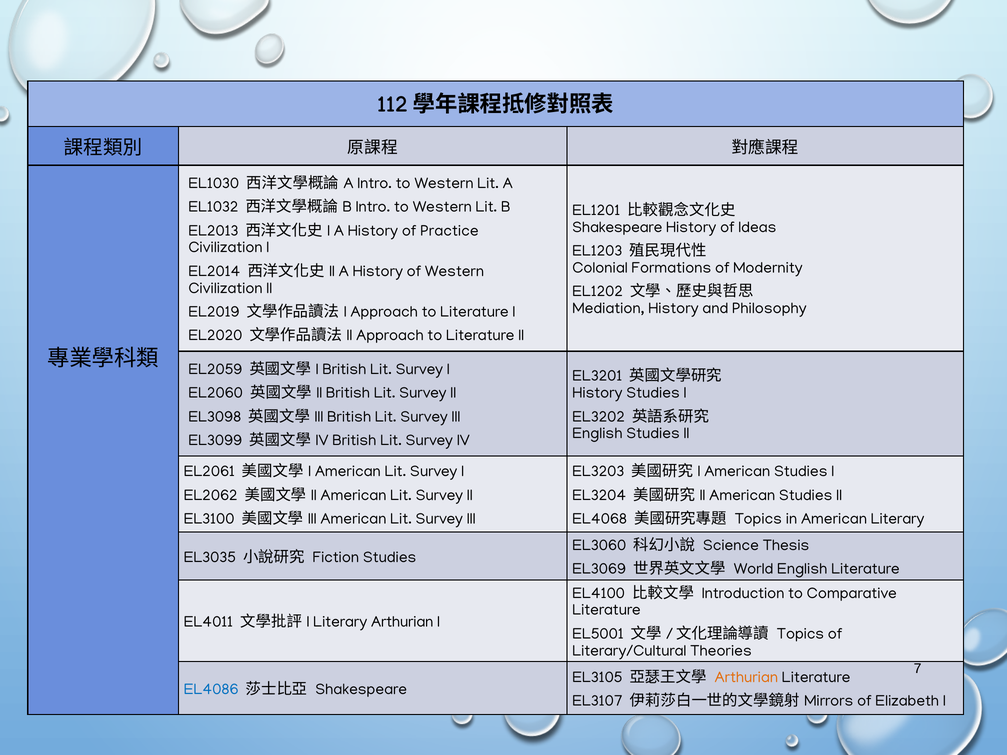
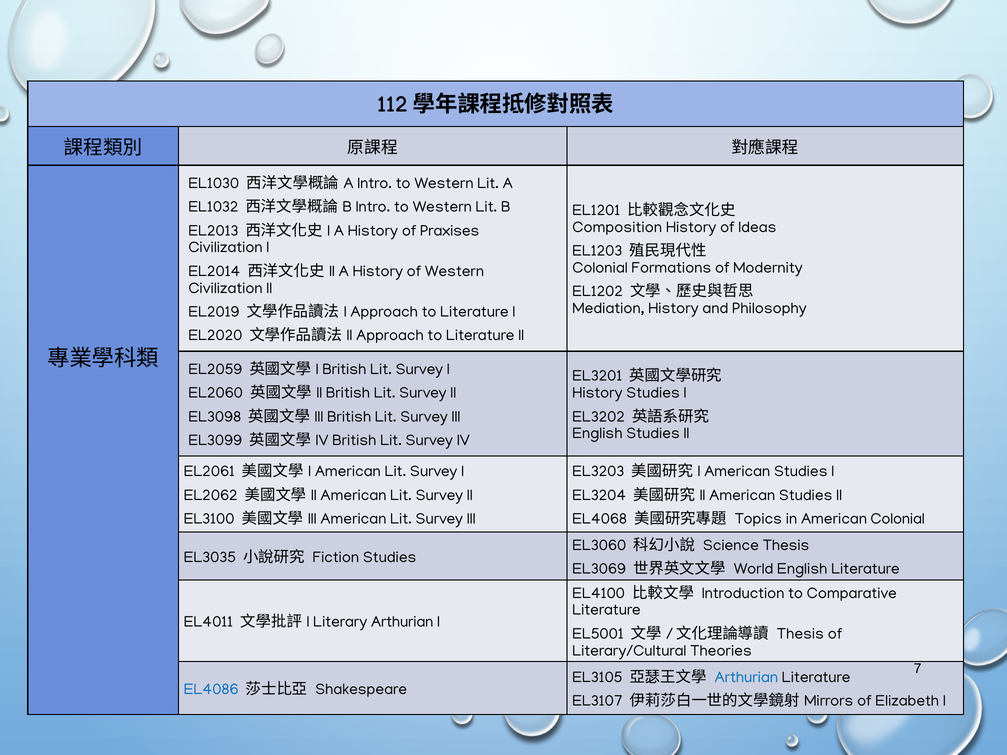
Shakespeare at (617, 227): Shakespeare -> Composition
Practice: Practice -> Praxises
American Literary: Literary -> Colonial
Topics at (800, 634): Topics -> Thesis
Arthurian at (746, 677) colour: orange -> blue
